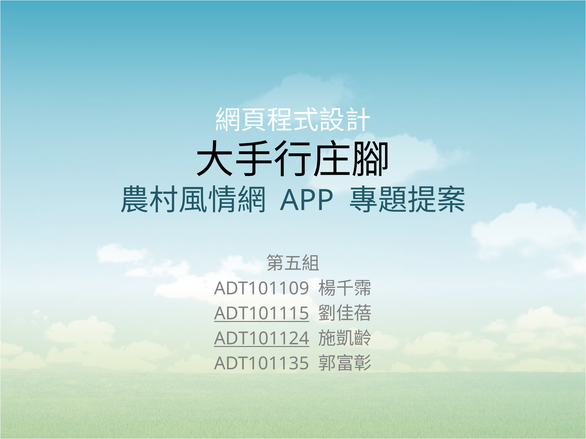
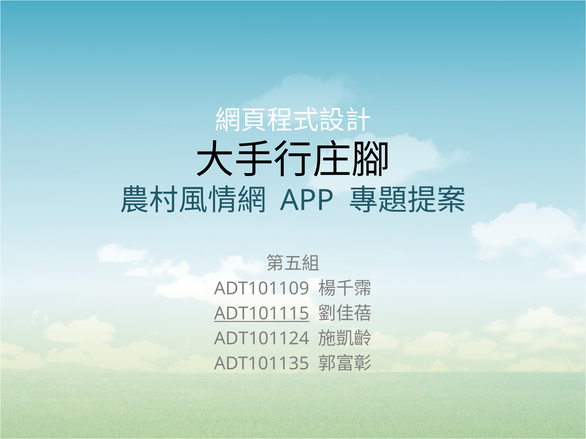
ADT101124 underline: present -> none
